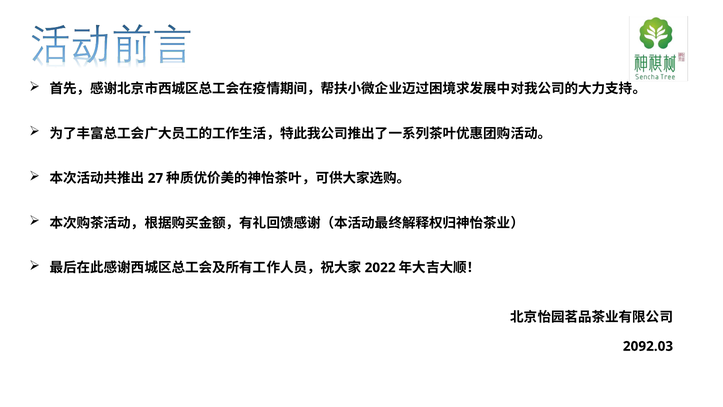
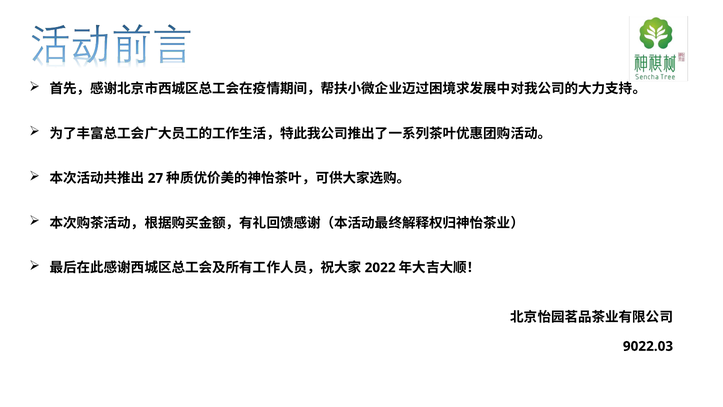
2092.03: 2092.03 -> 9022.03
